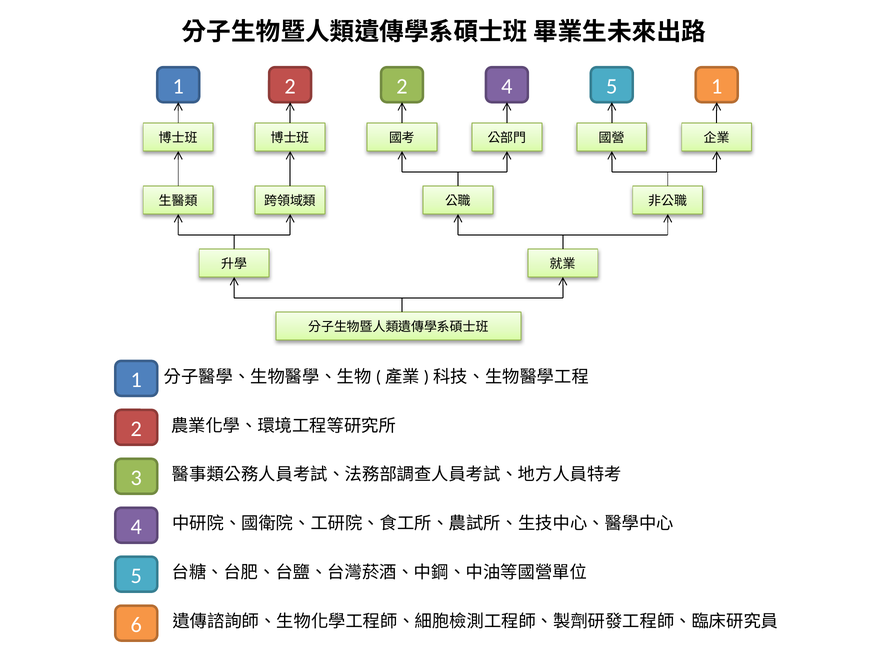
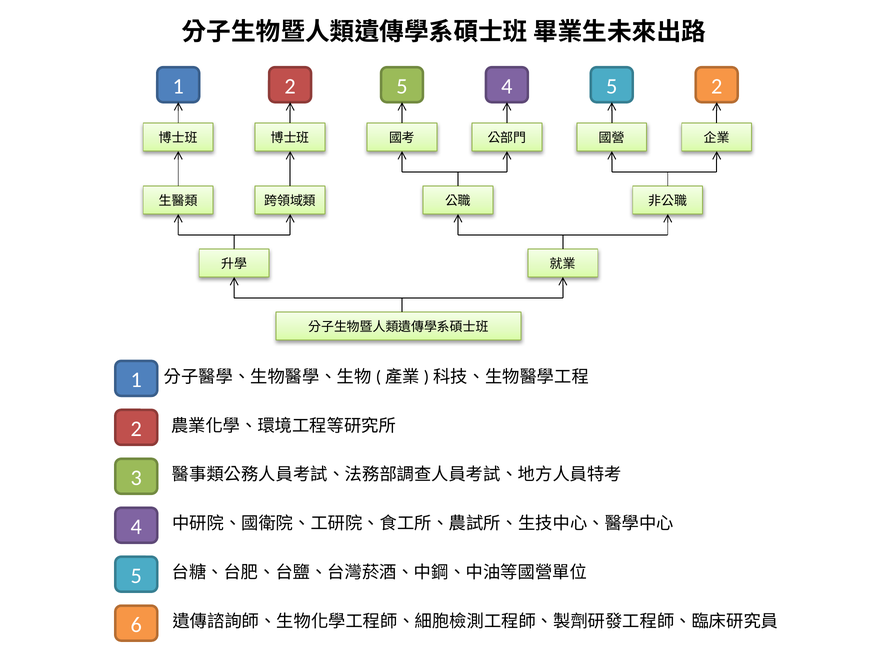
2 2: 2 -> 5
5 1: 1 -> 2
